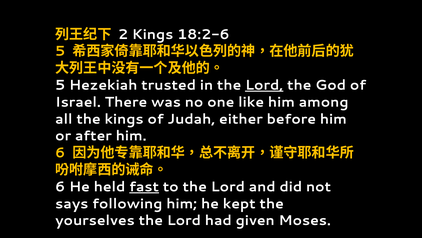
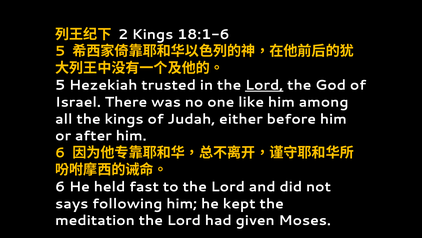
18:2-6: 18:2-6 -> 18:1-6
fast underline: present -> none
yourselves: yourselves -> meditation
